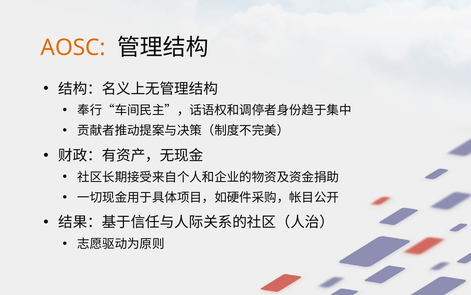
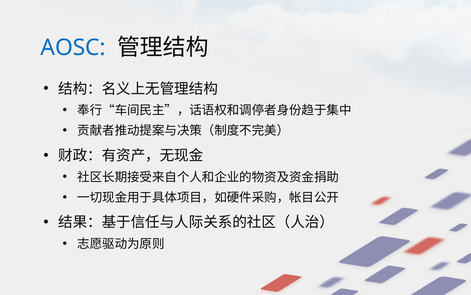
AOSC colour: orange -> blue
